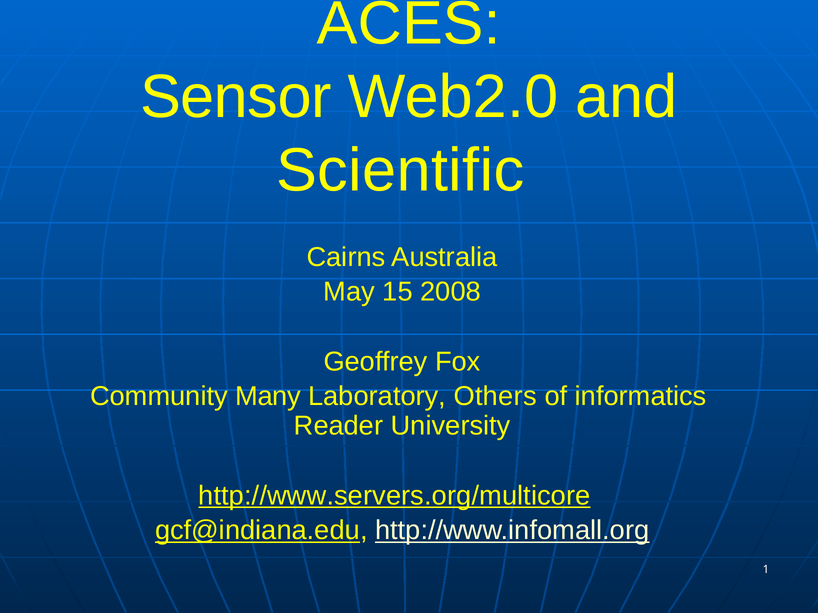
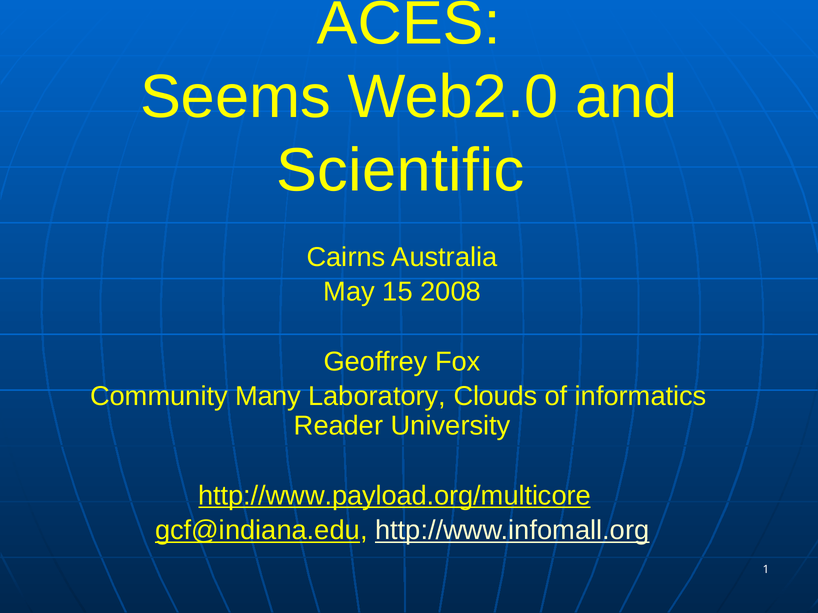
Sensor: Sensor -> Seems
Others: Others -> Clouds
http://www.servers.org/multicore: http://www.servers.org/multicore -> http://www.payload.org/multicore
